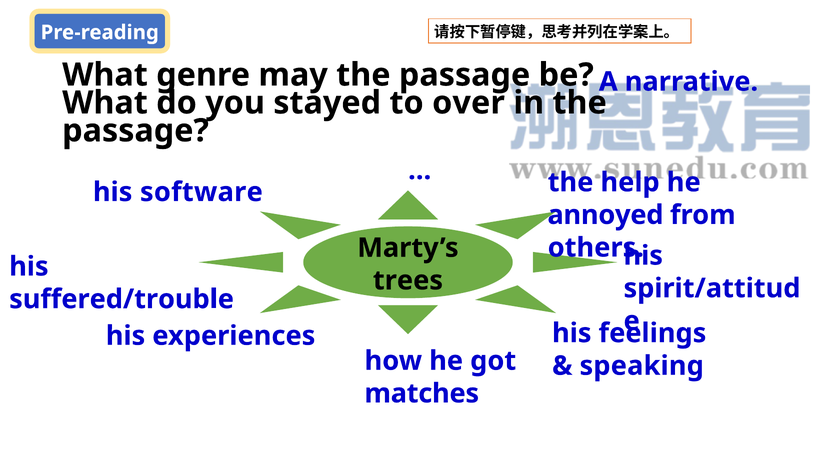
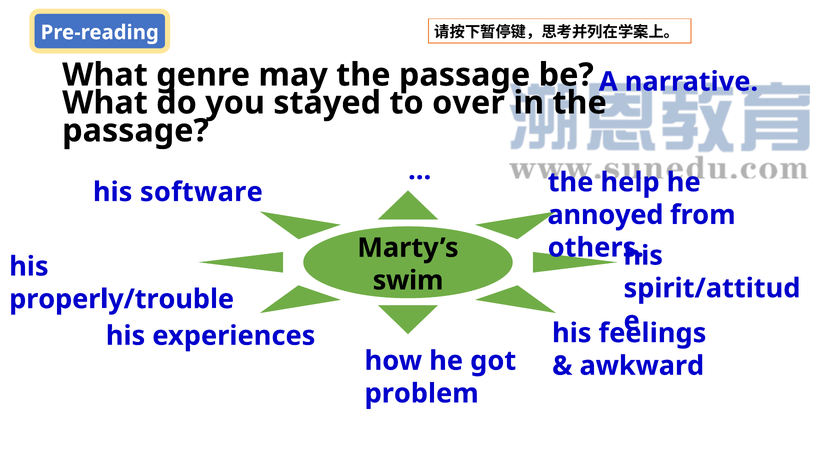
trees: trees -> swim
suffered/trouble: suffered/trouble -> properly/trouble
speaking: speaking -> awkward
matches: matches -> problem
